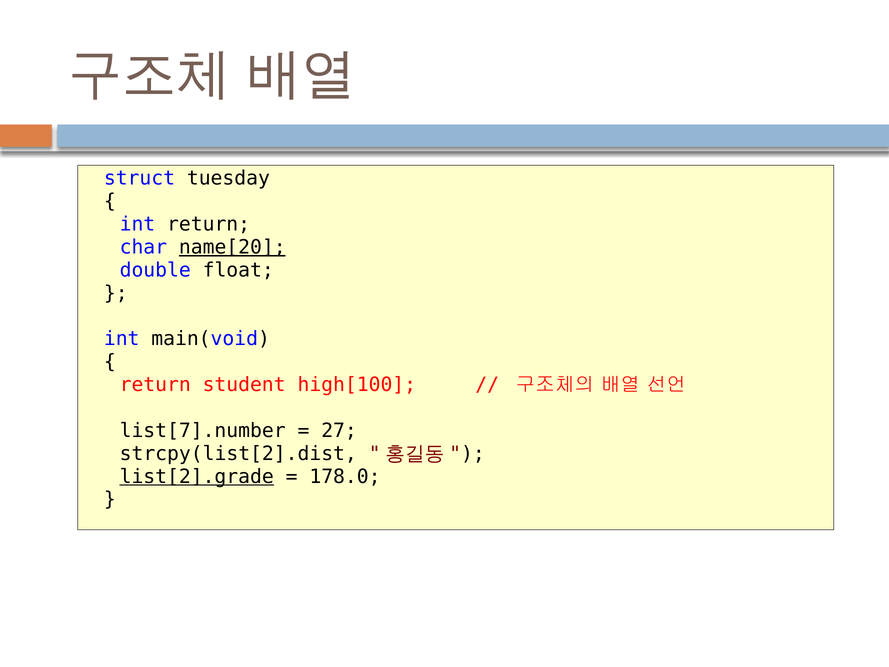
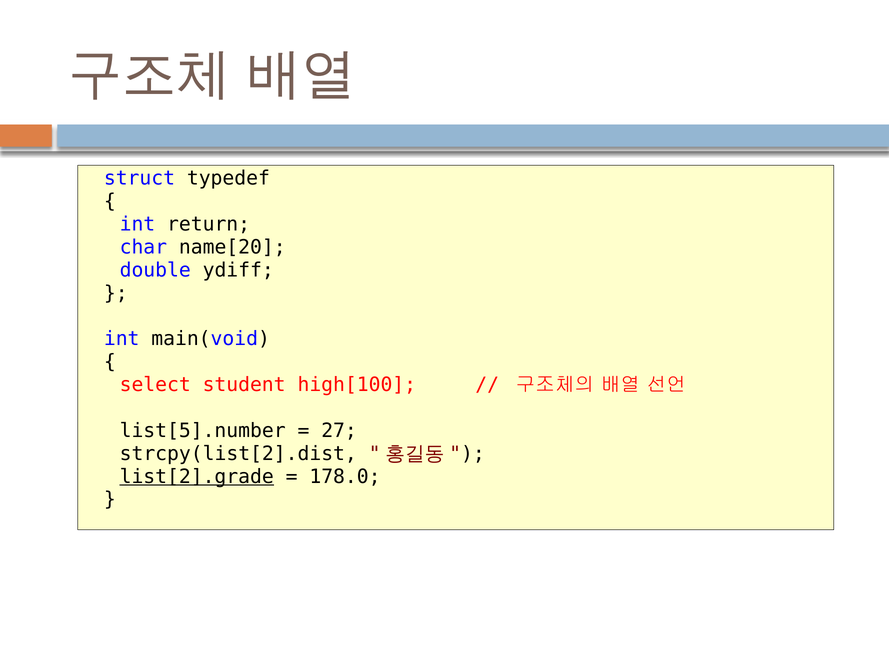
tuesday: tuesday -> typedef
name[20 underline: present -> none
float: float -> ydiff
return at (155, 385): return -> select
list[7].number: list[7].number -> list[5].number
